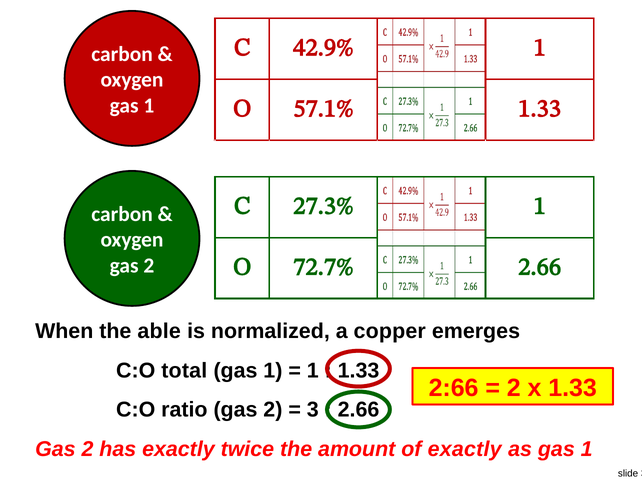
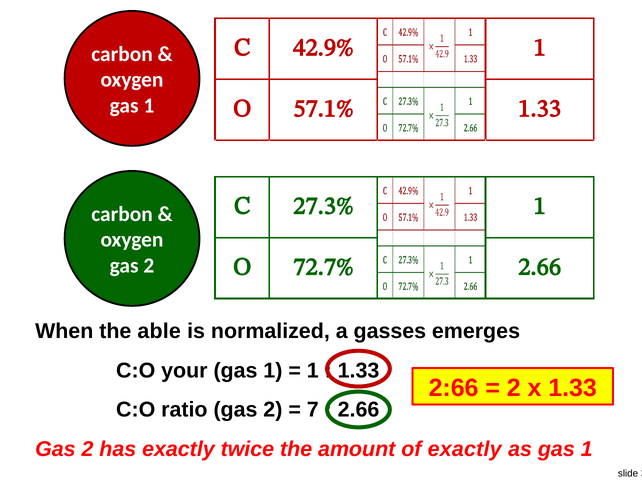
copper: copper -> gasses
total: total -> your
3: 3 -> 7
